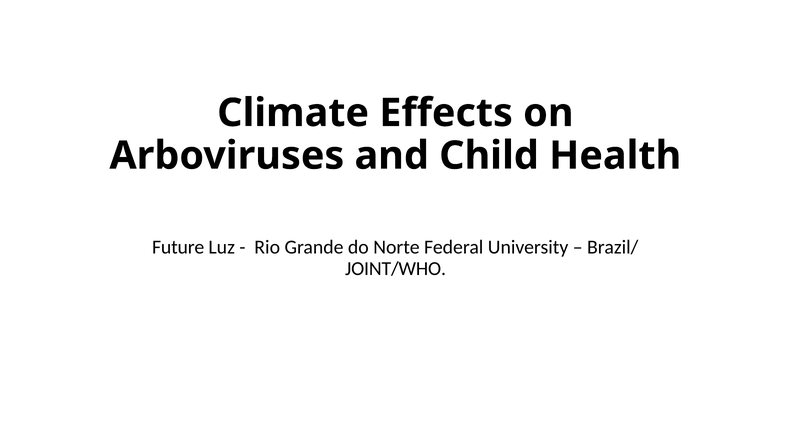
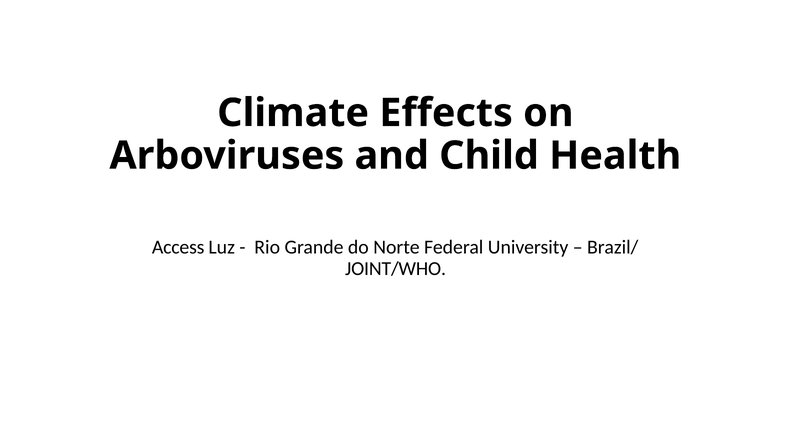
Future: Future -> Access
